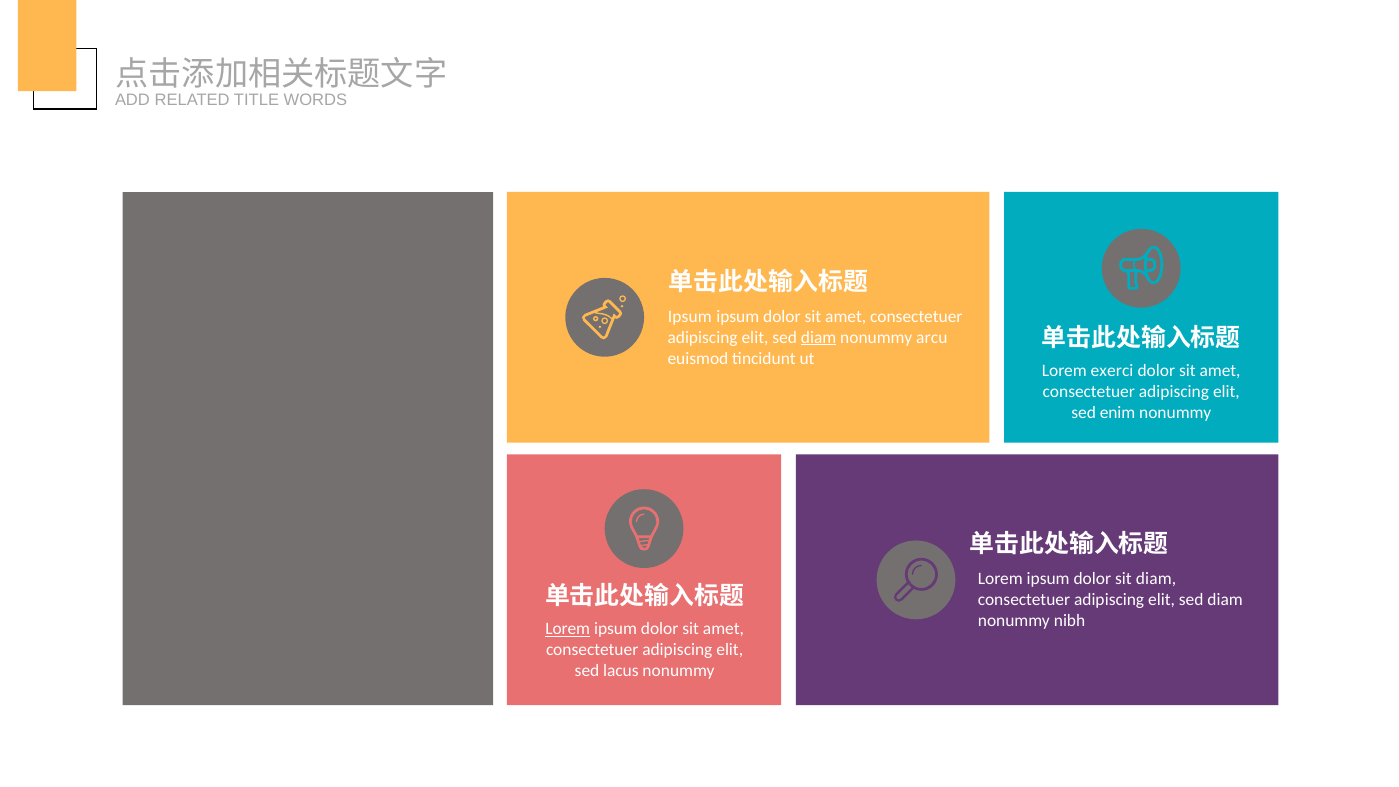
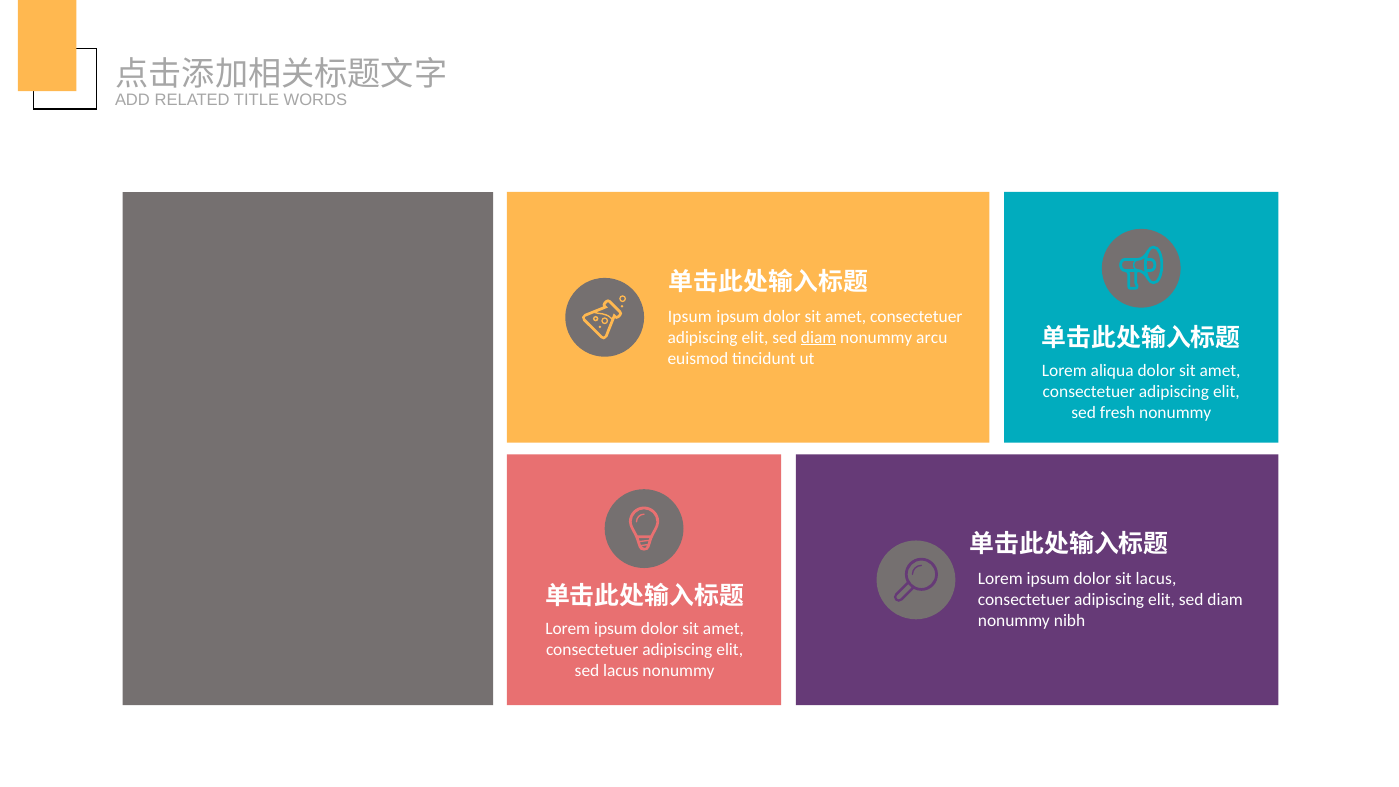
exerci: exerci -> aliqua
enim: enim -> fresh
sit diam: diam -> lacus
Lorem at (568, 629) underline: present -> none
